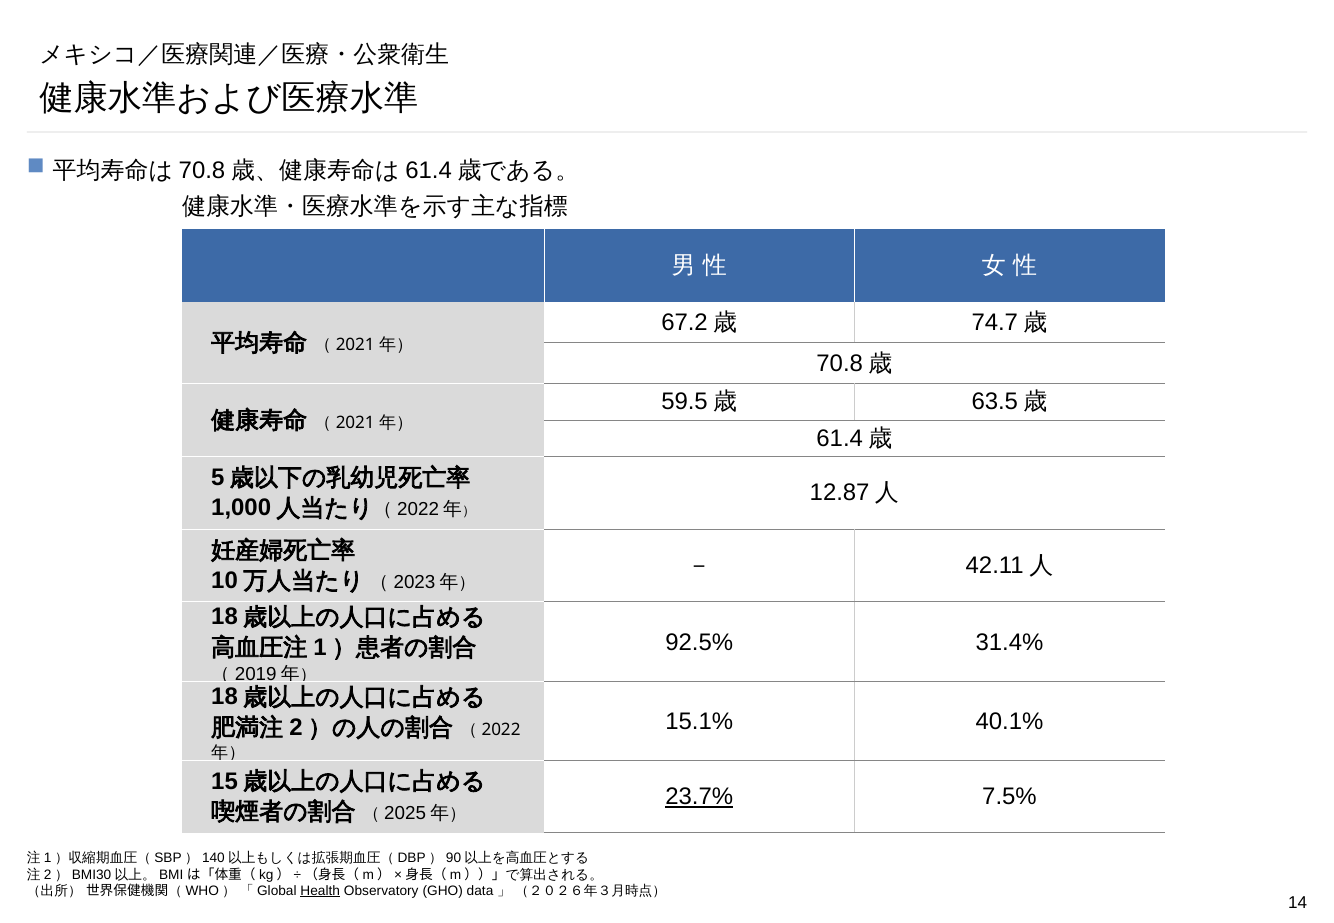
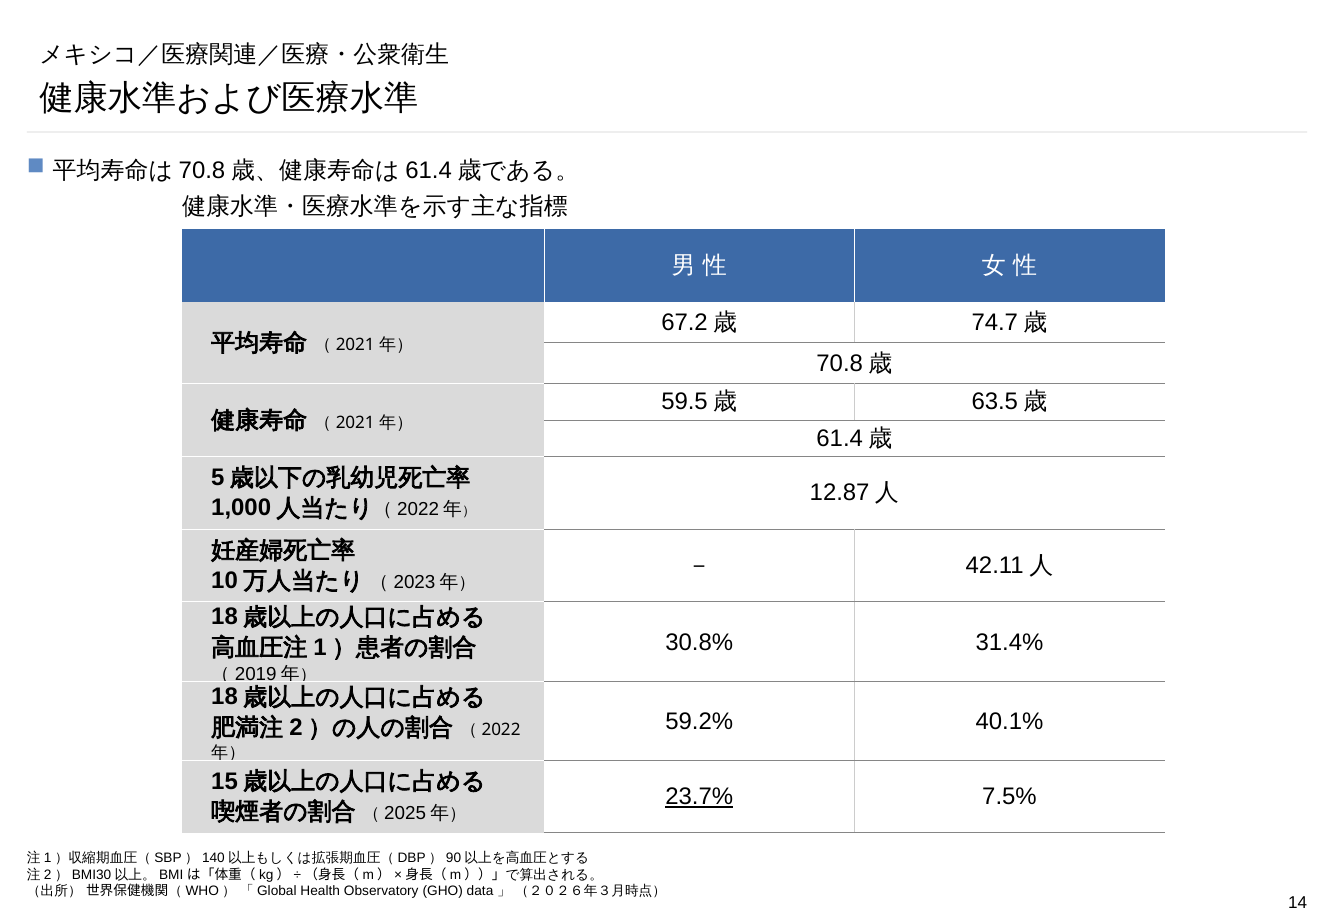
92.5%: 92.5% -> 30.8%
15.1%: 15.1% -> 59.2%
Health underline: present -> none
